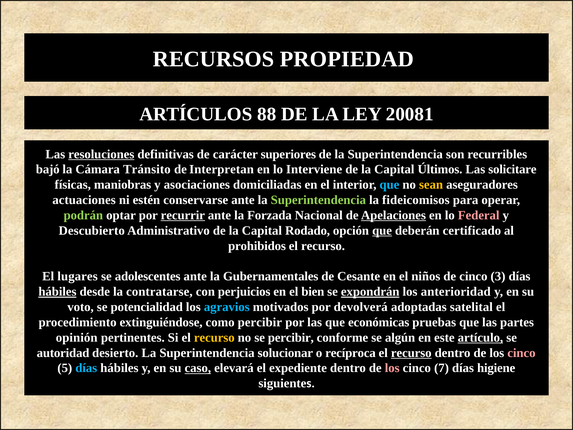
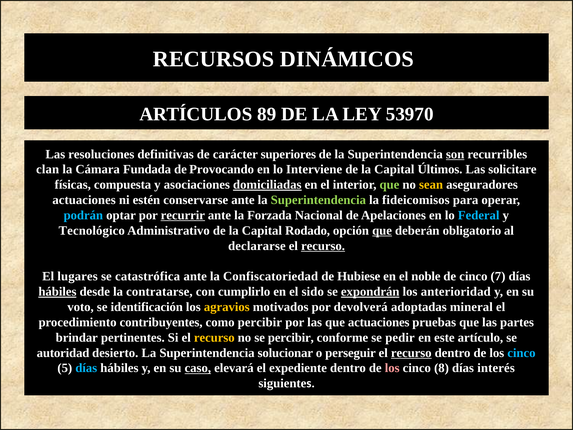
PROPIEDAD: PROPIEDAD -> DINÁMICOS
88: 88 -> 89
20081: 20081 -> 53970
resoluciones underline: present -> none
son underline: none -> present
bajó: bajó -> clan
Tránsito: Tránsito -> Fundada
Interpretan: Interpretan -> Provocando
maniobras: maniobras -> compuesta
domiciliadas underline: none -> present
que at (389, 185) colour: light blue -> light green
podrán colour: light green -> light blue
Apelaciones underline: present -> none
Federal colour: pink -> light blue
Descubierto: Descubierto -> Tecnológico
certificado: certificado -> obligatorio
prohibidos: prohibidos -> declararse
recurso at (323, 246) underline: none -> present
adolescentes: adolescentes -> catastrófica
Gubernamentales: Gubernamentales -> Confiscatoriedad
Cesante: Cesante -> Hubiese
niños: niños -> noble
3: 3 -> 7
perjuicios: perjuicios -> cumplirlo
bien: bien -> sido
potencialidad: potencialidad -> identificación
agravios colour: light blue -> yellow
satelital: satelital -> mineral
extinguiéndose: extinguiéndose -> contribuyentes
que económicas: económicas -> actuaciones
opinión: opinión -> brindar
algún: algún -> pedir
artículo underline: present -> none
recíproca: recíproca -> perseguir
cinco at (521, 353) colour: pink -> light blue
7: 7 -> 8
higiene: higiene -> interés
